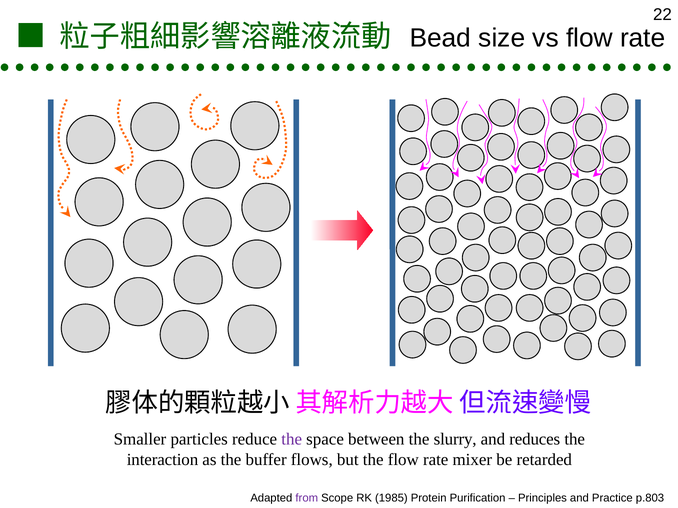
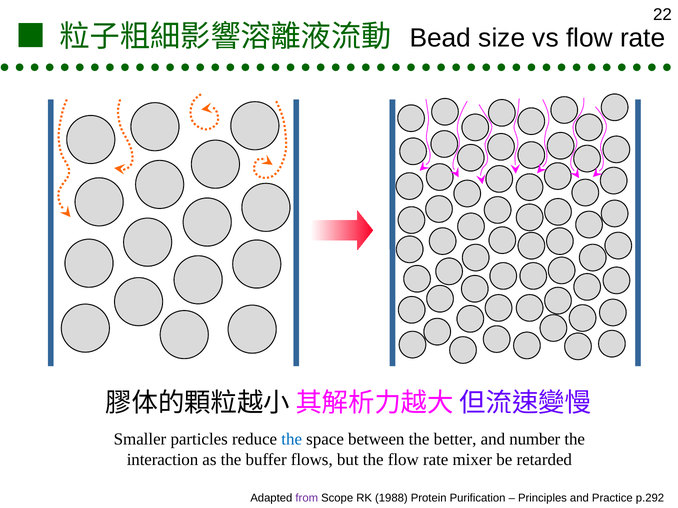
the at (292, 440) colour: purple -> blue
slurry: slurry -> better
reduces: reduces -> number
1985: 1985 -> 1988
p.803: p.803 -> p.292
